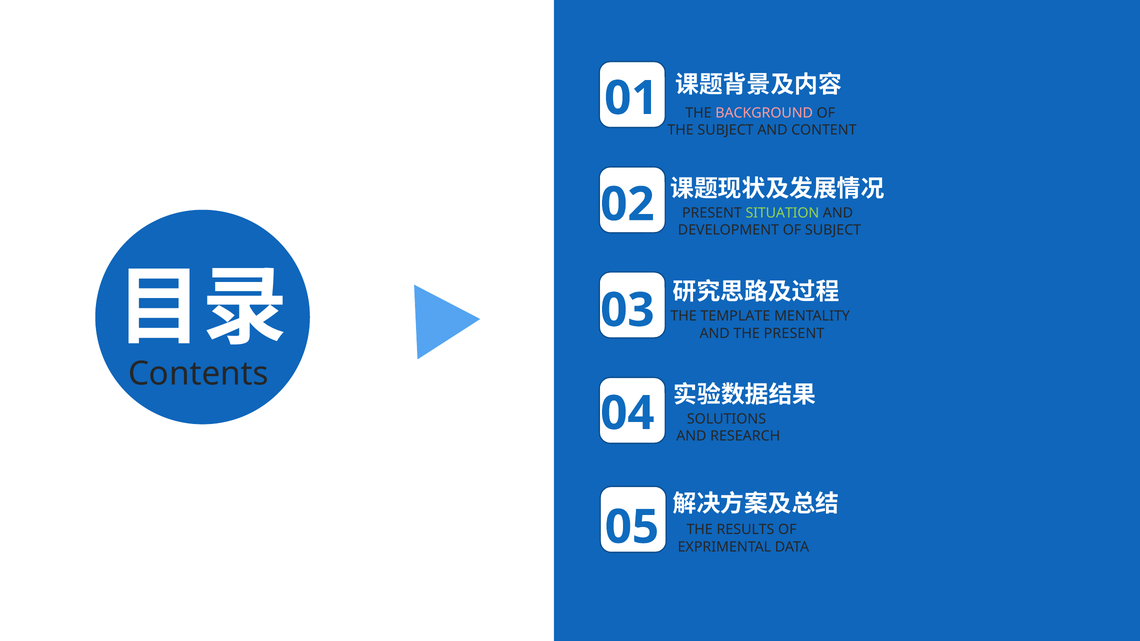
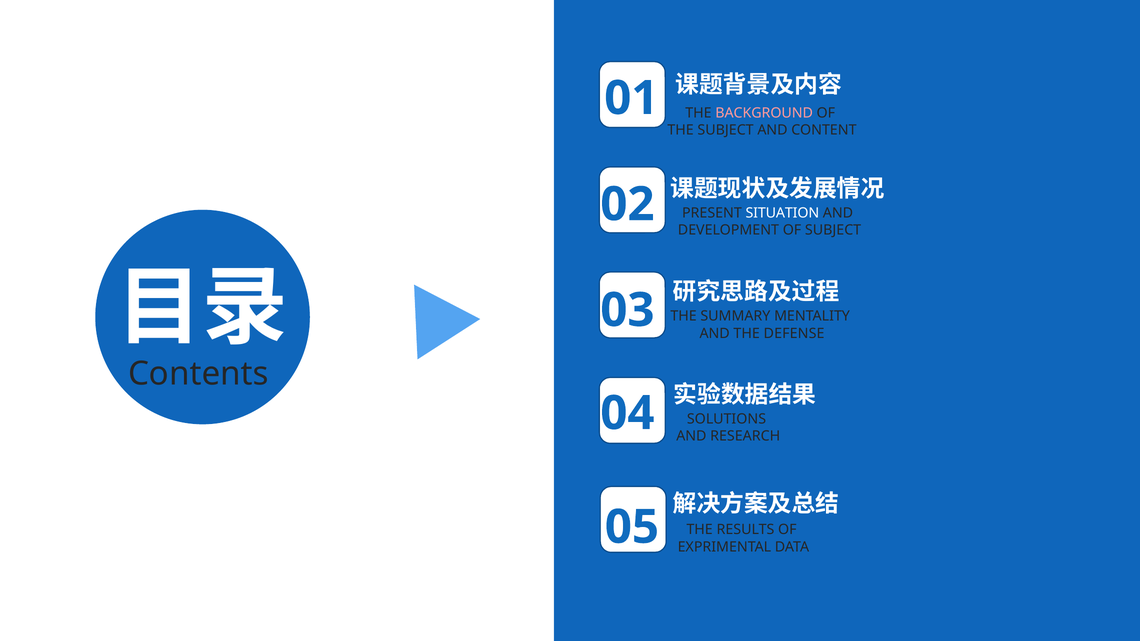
SITUATION colour: light green -> white
TEMPLATE: TEMPLATE -> SUMMARY
THE PRESENT: PRESENT -> DEFENSE
